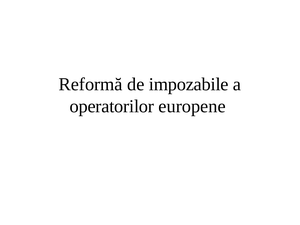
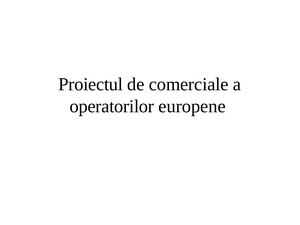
Reformă: Reformă -> Proiectul
impozabile: impozabile -> comerciale
